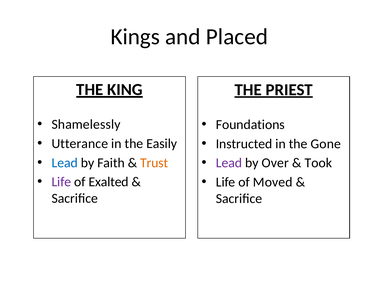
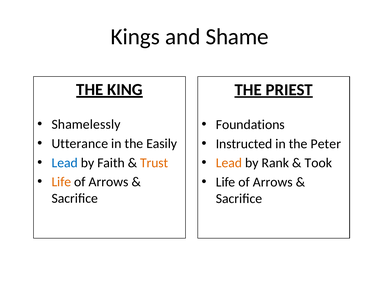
Placed: Placed -> Shame
Gone: Gone -> Peter
Lead at (229, 163) colour: purple -> orange
Over: Over -> Rank
Life at (61, 182) colour: purple -> orange
Exalted at (109, 182): Exalted -> Arrows
Moved at (273, 182): Moved -> Arrows
